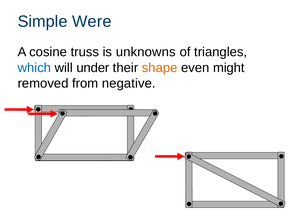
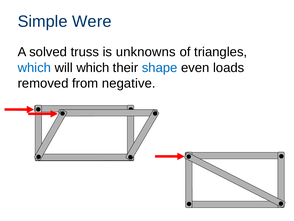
cosine: cosine -> solved
will under: under -> which
shape colour: orange -> blue
might: might -> loads
